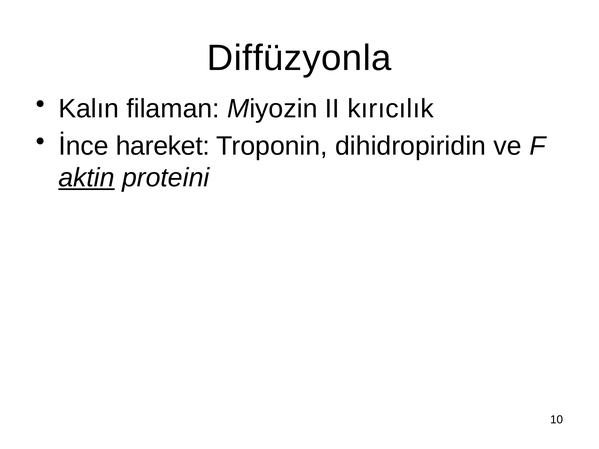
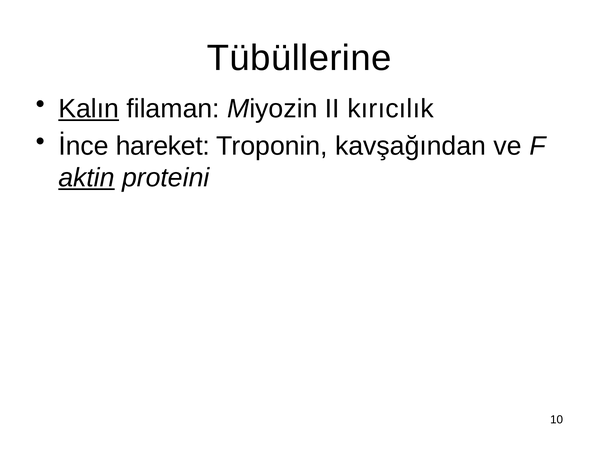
Diffüzyonla: Diffüzyonla -> Tübüllerine
Kalın underline: none -> present
dihidropiridin: dihidropiridin -> kavşağından
